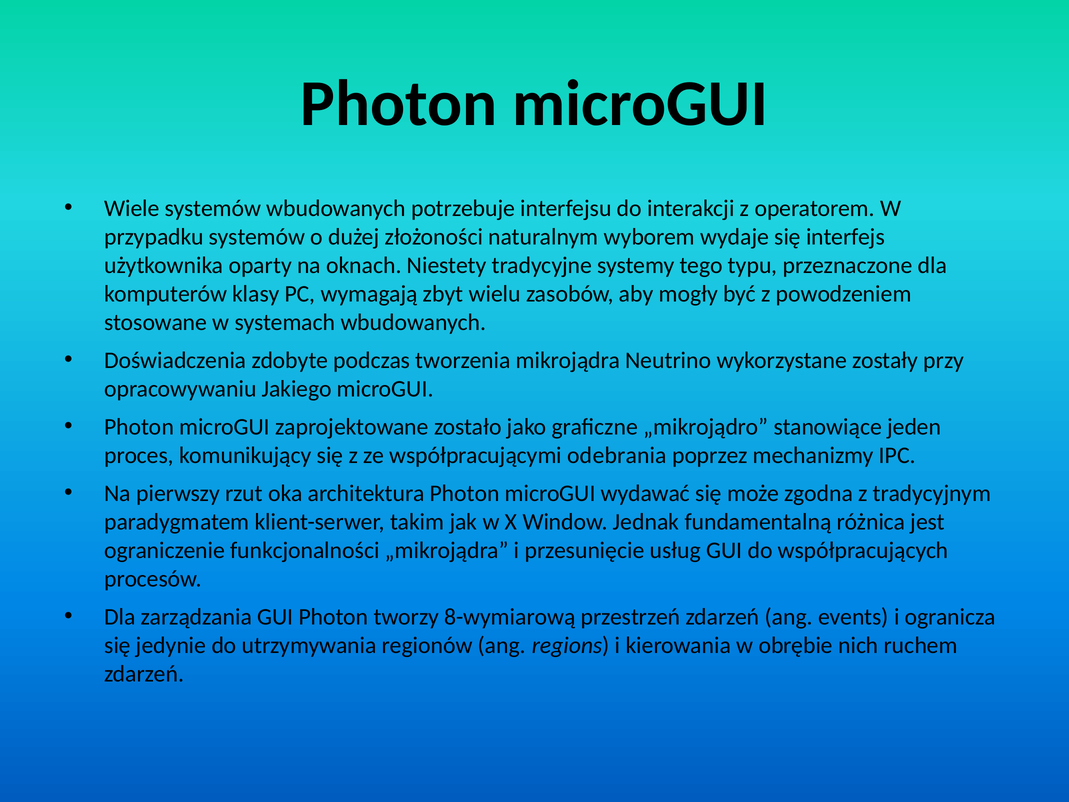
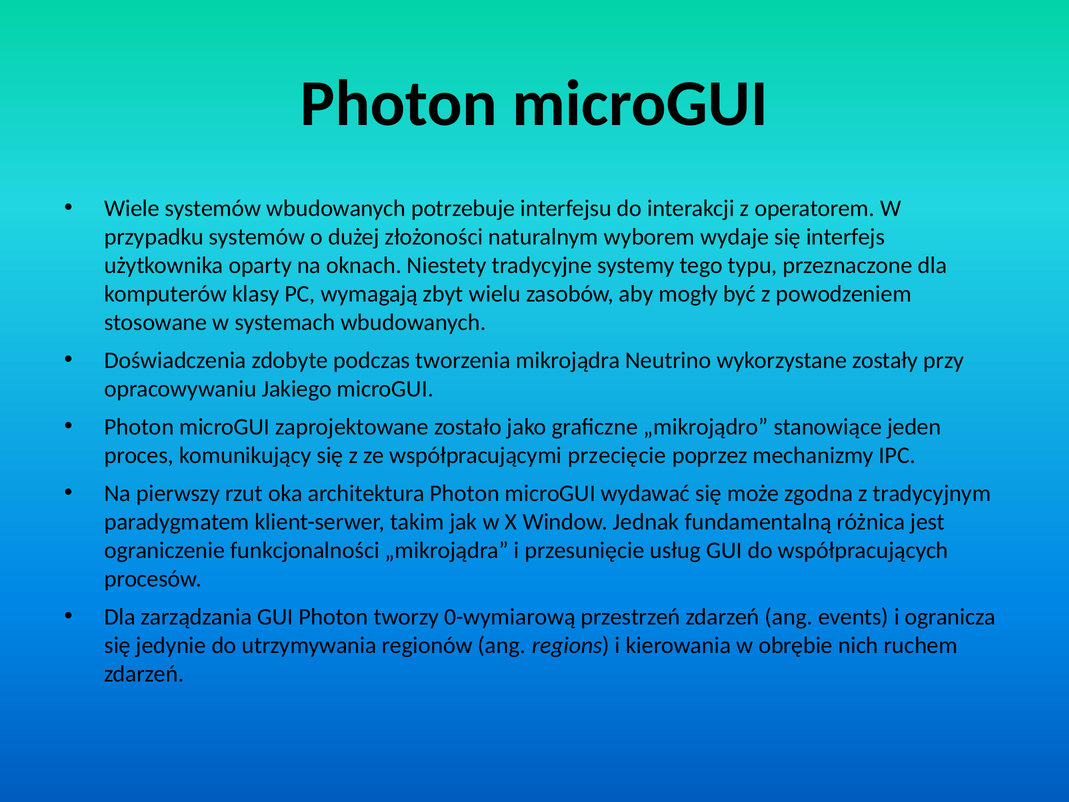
odebrania: odebrania -> przecięcie
8-wymiarową: 8-wymiarową -> 0-wymiarową
